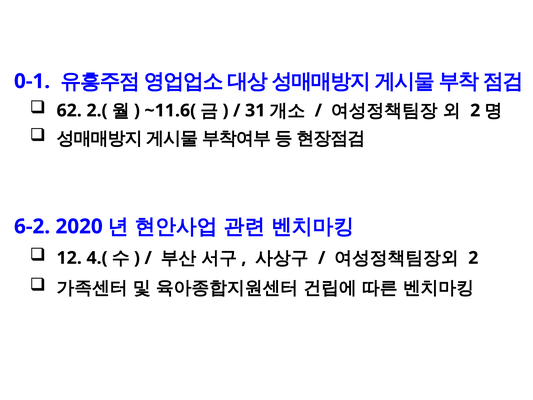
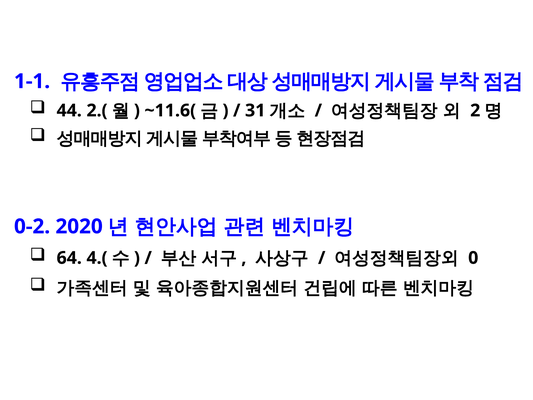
0-1: 0-1 -> 1-1
62: 62 -> 44
6-2: 6-2 -> 0-2
12: 12 -> 64
2 at (473, 258): 2 -> 0
